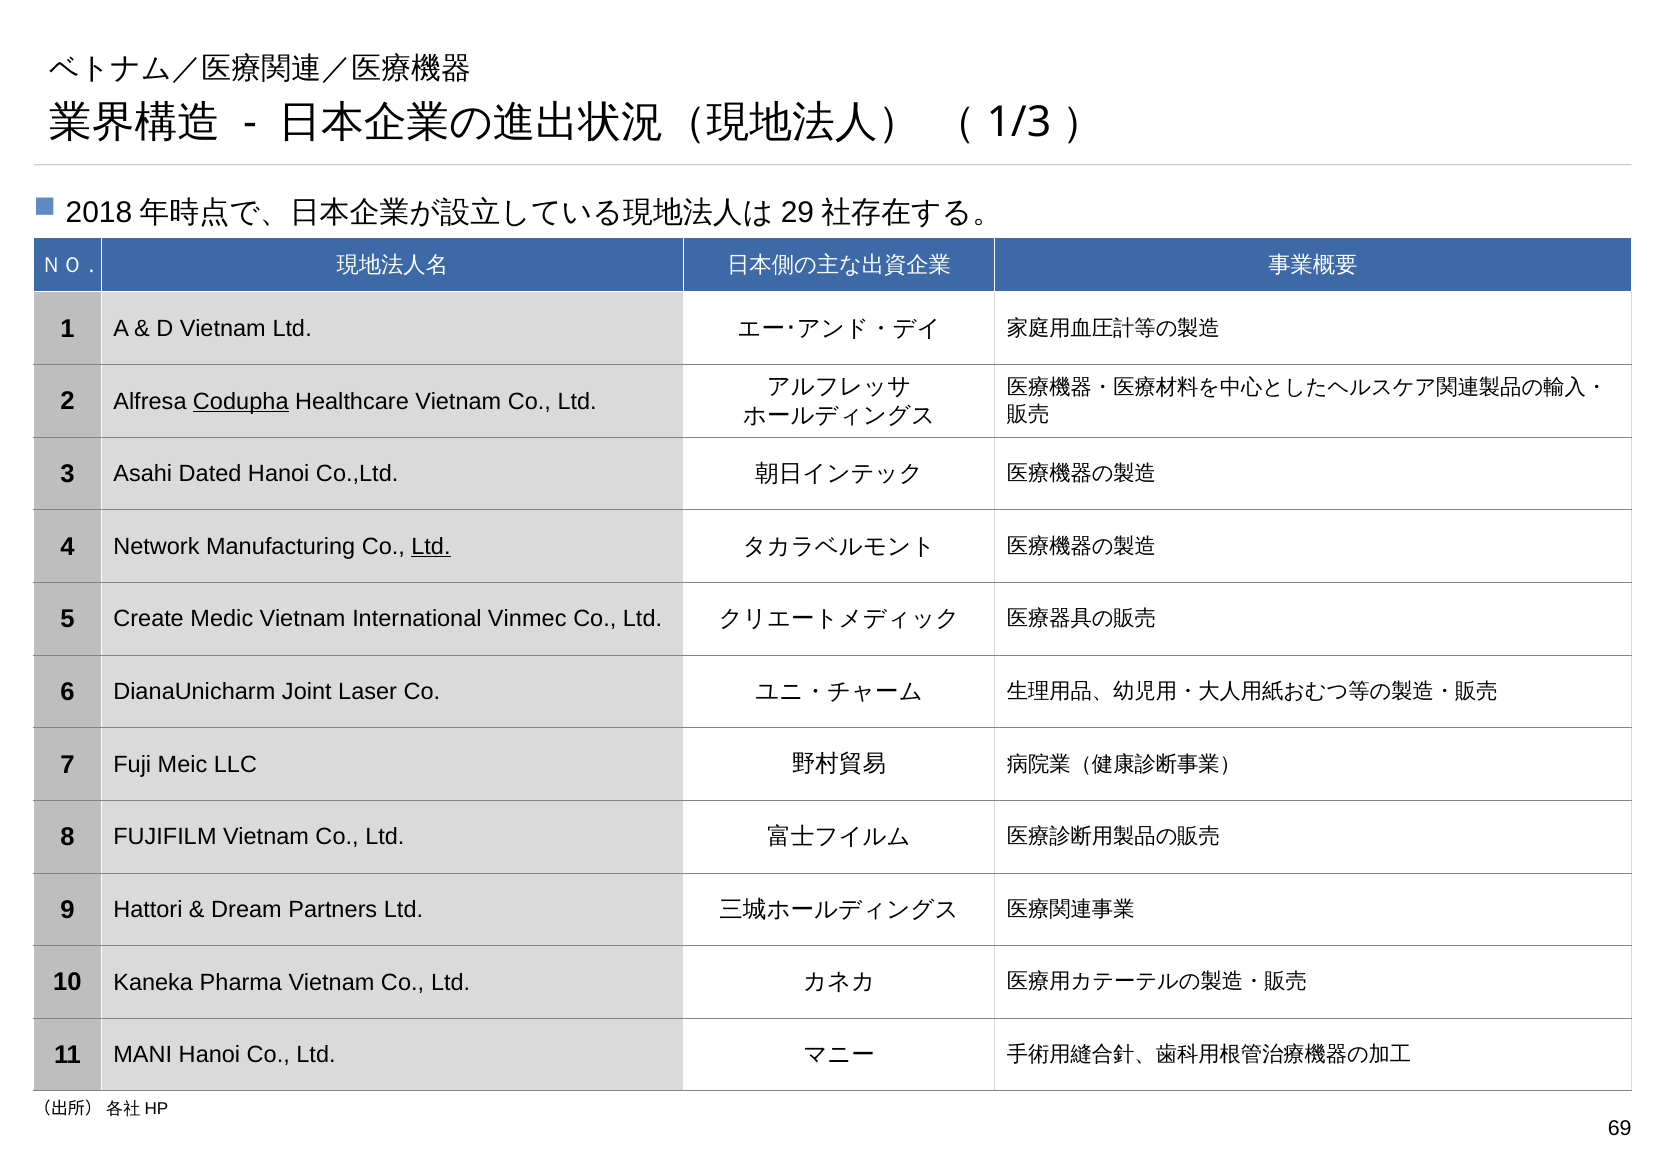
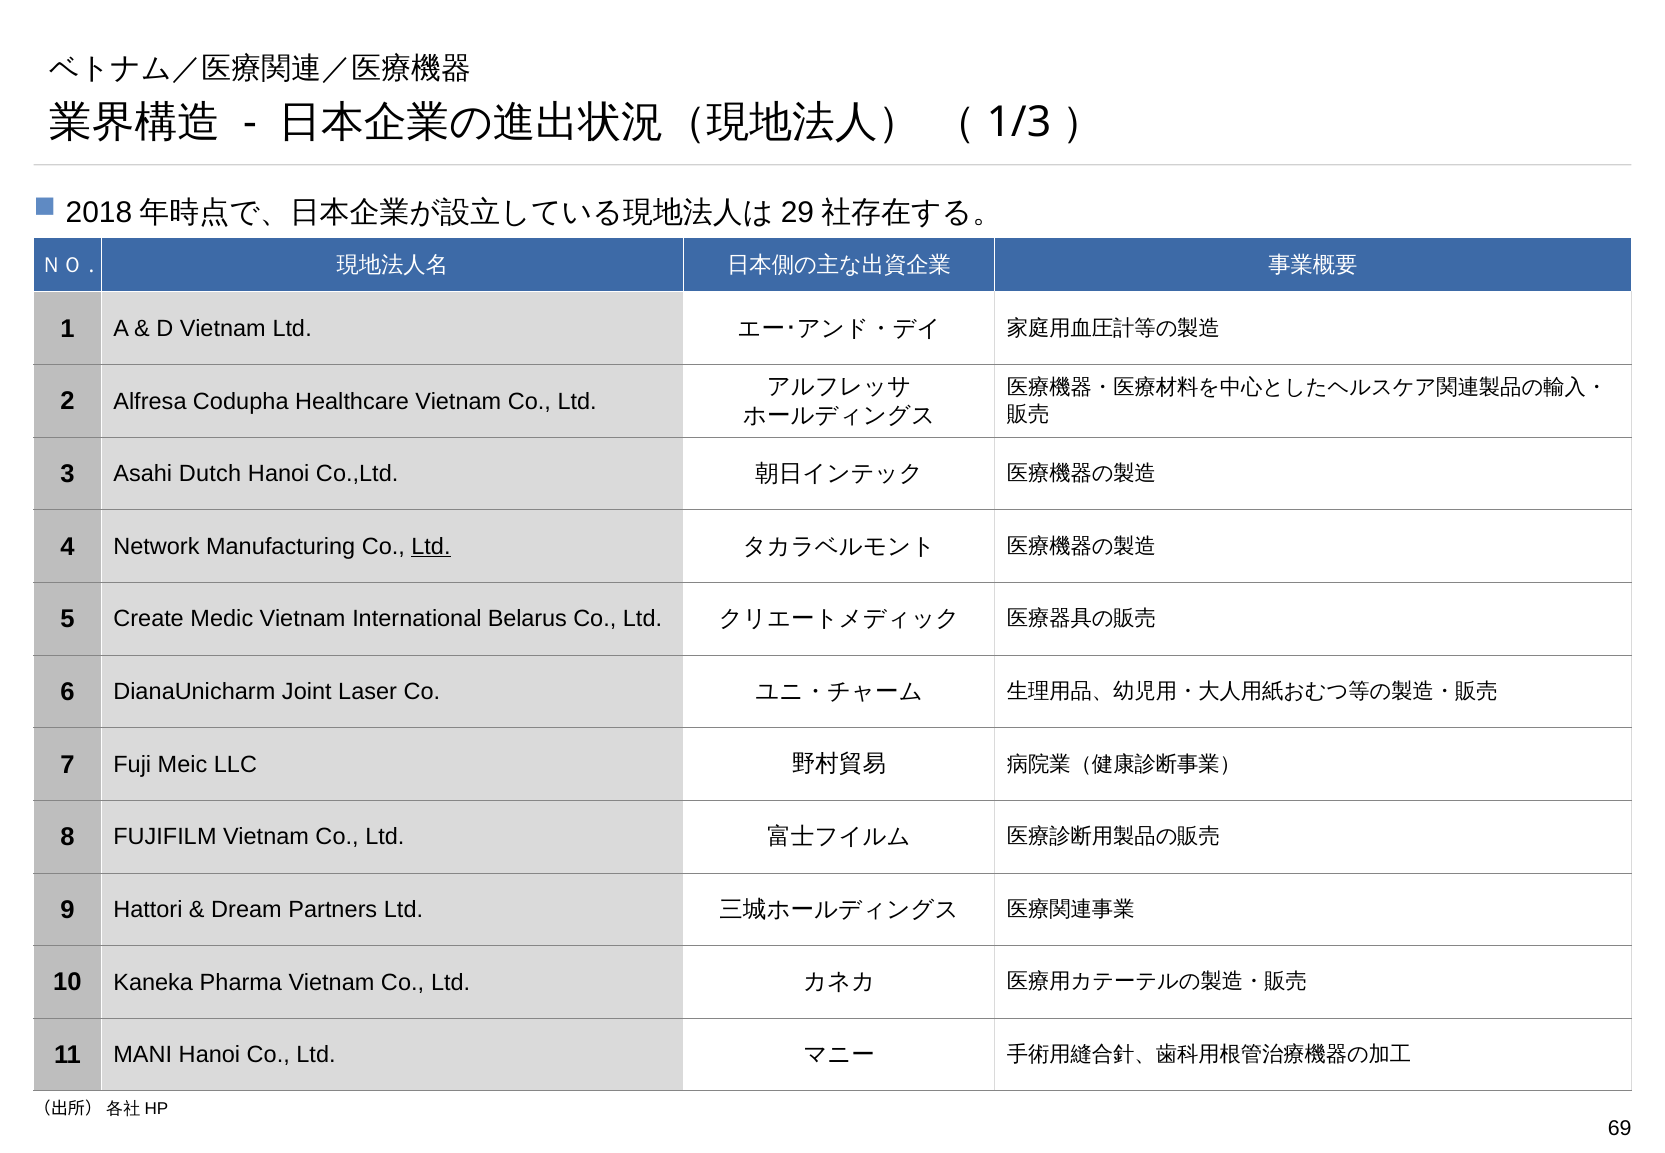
Codupha underline: present -> none
Dated: Dated -> Dutch
Vinmec: Vinmec -> Belarus
